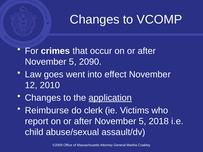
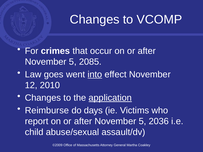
2090: 2090 -> 2085
into underline: none -> present
clerk: clerk -> days
2018: 2018 -> 2036
